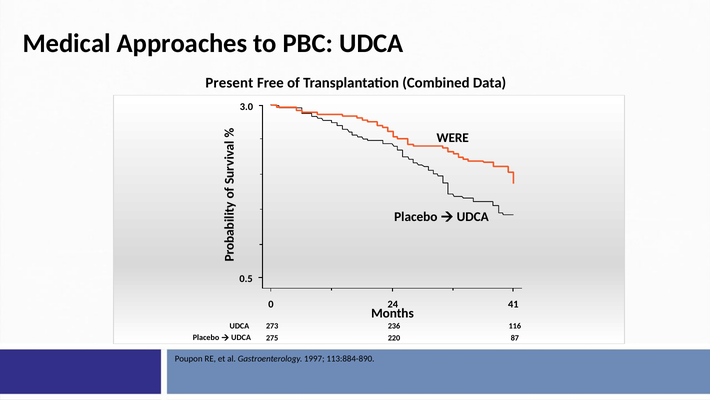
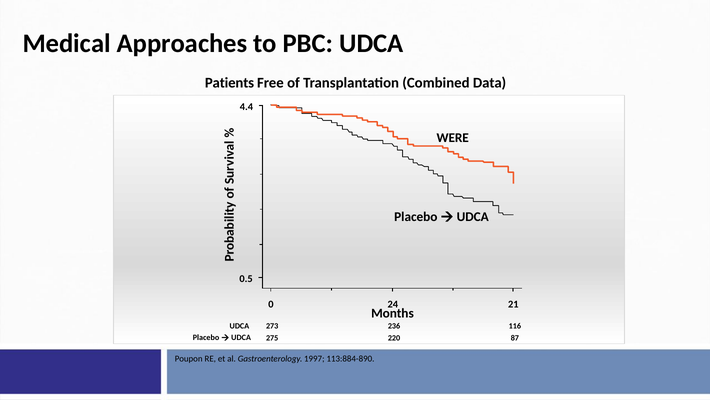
Present: Present -> Patients
3.0: 3.0 -> 4.4
41: 41 -> 21
